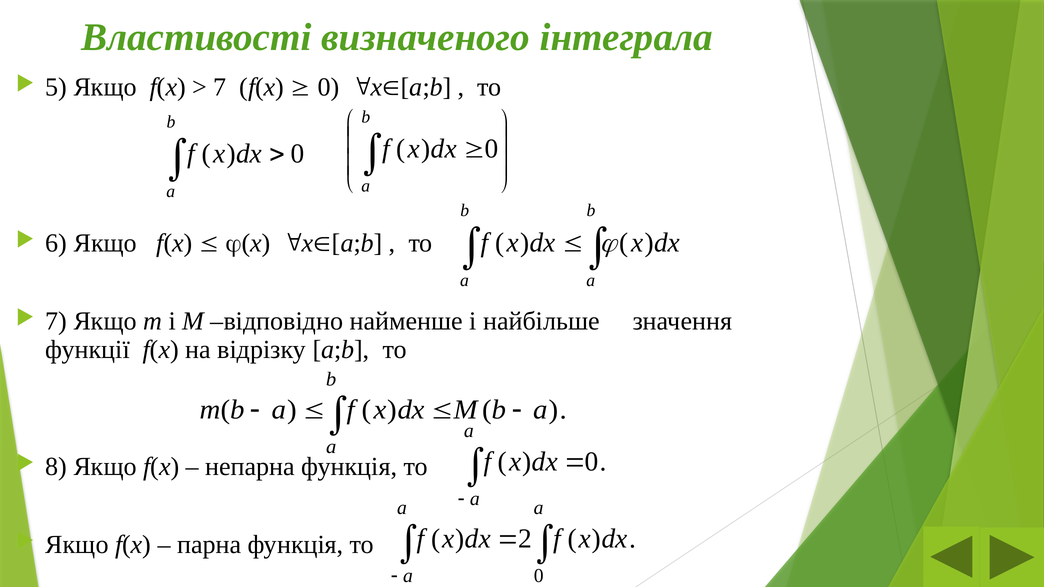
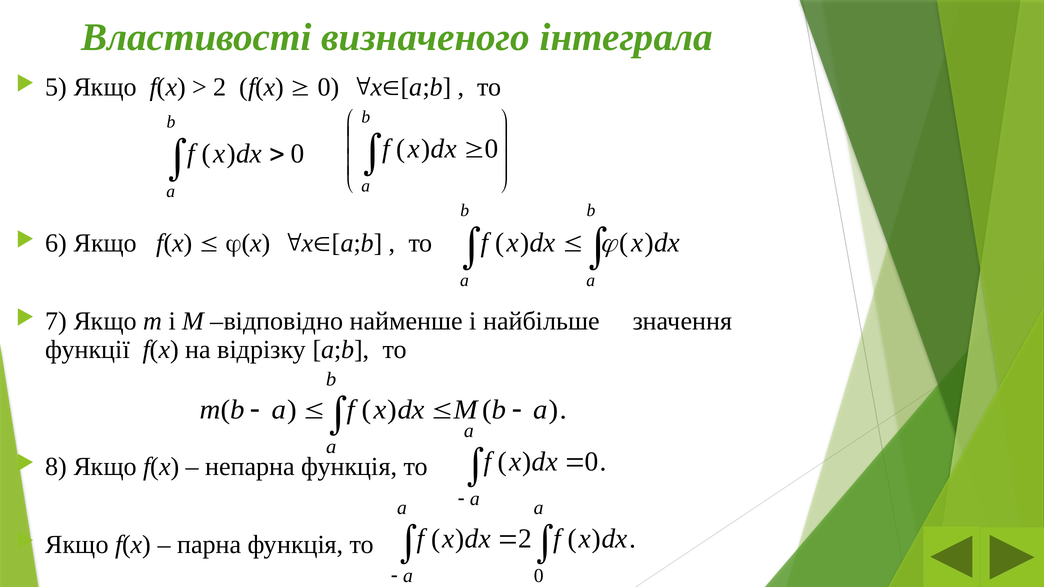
7 at (220, 87): 7 -> 2
